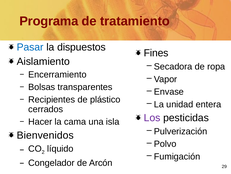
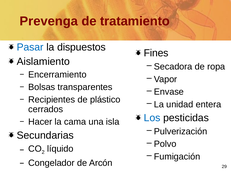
Programa: Programa -> Prevenga
Los colour: purple -> blue
Bienvenidos: Bienvenidos -> Secundarias
